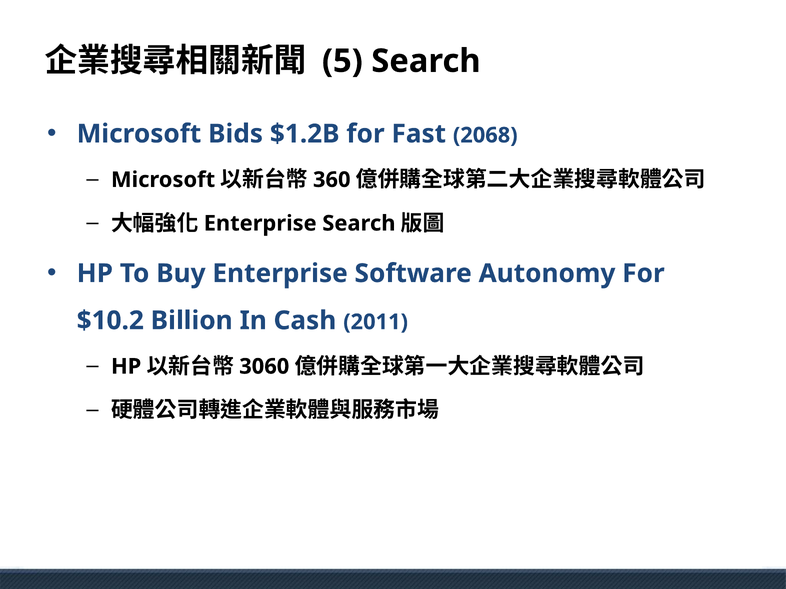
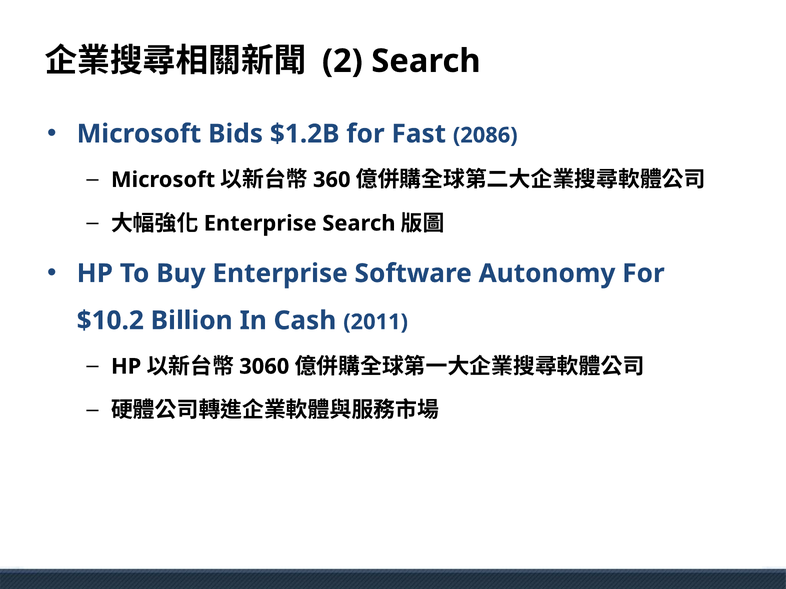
5: 5 -> 2
2068: 2068 -> 2086
